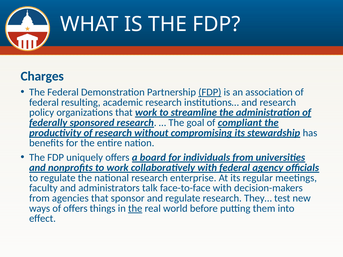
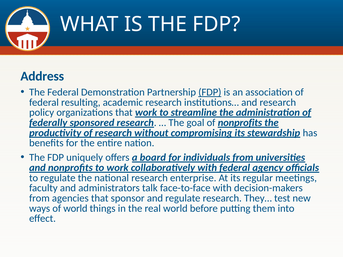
Charges: Charges -> Address
of compliant: compliant -> nonprofits
of offers: offers -> world
the at (135, 209) underline: present -> none
